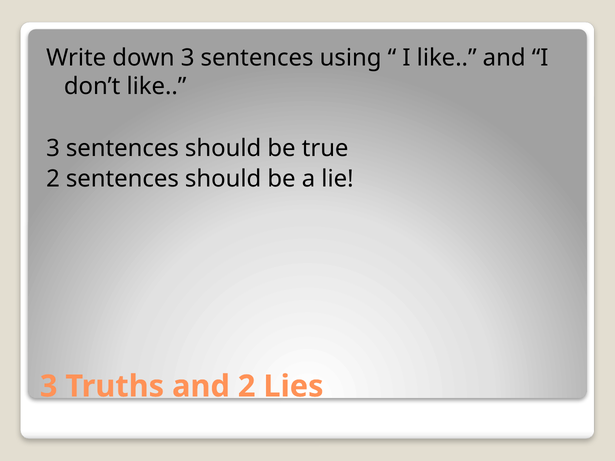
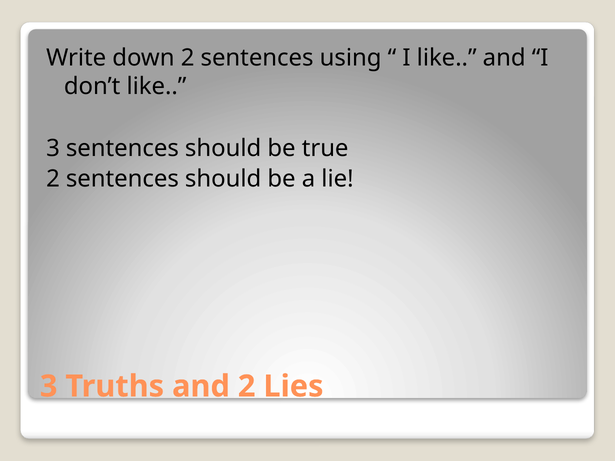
down 3: 3 -> 2
